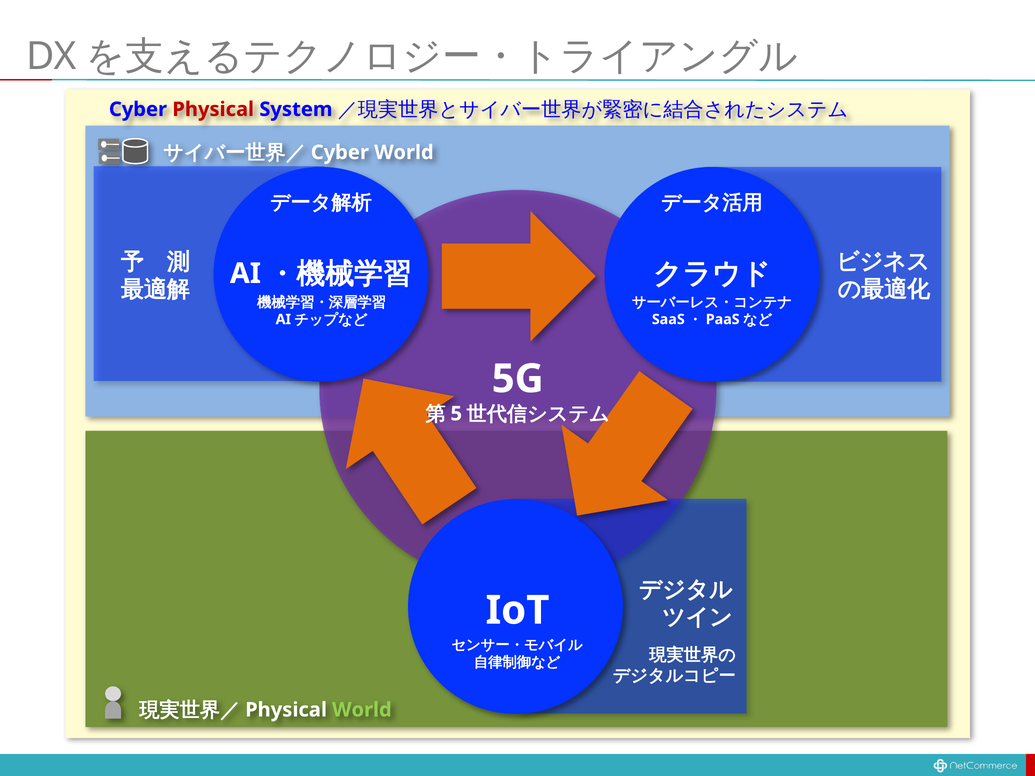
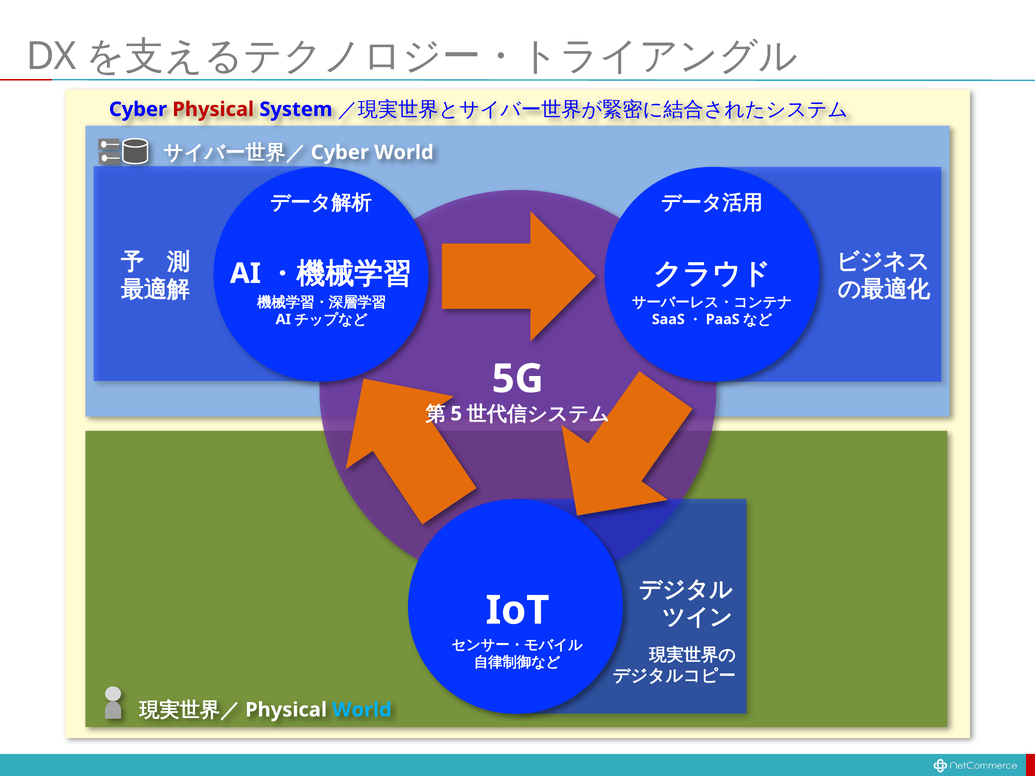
World at (362, 710) colour: light green -> light blue
